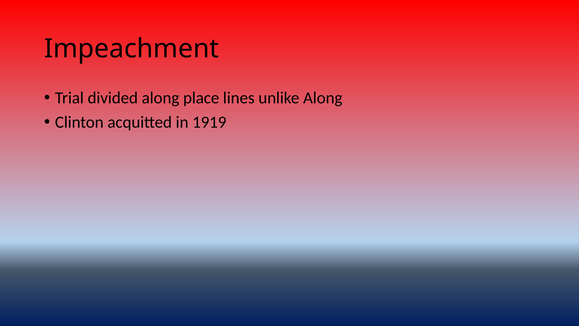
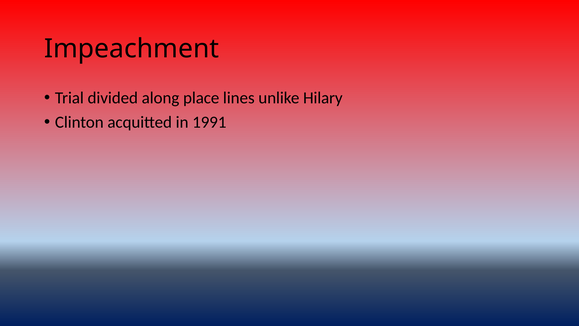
unlike Along: Along -> Hilary
1919: 1919 -> 1991
